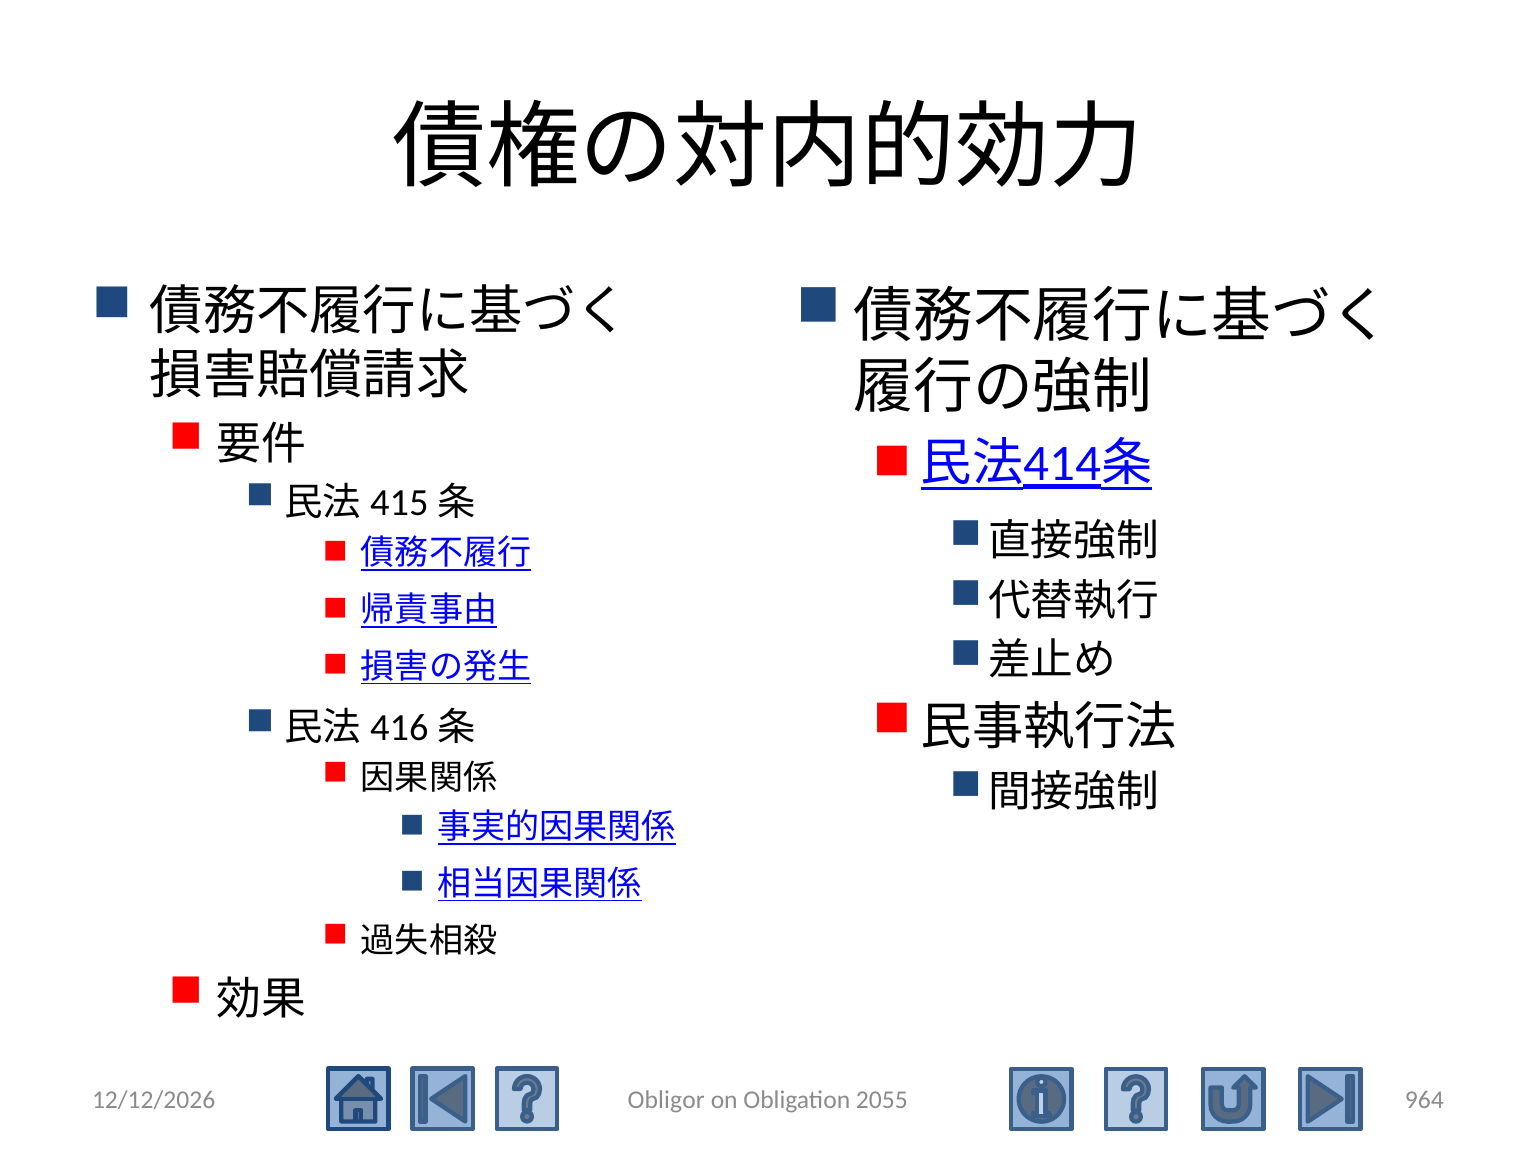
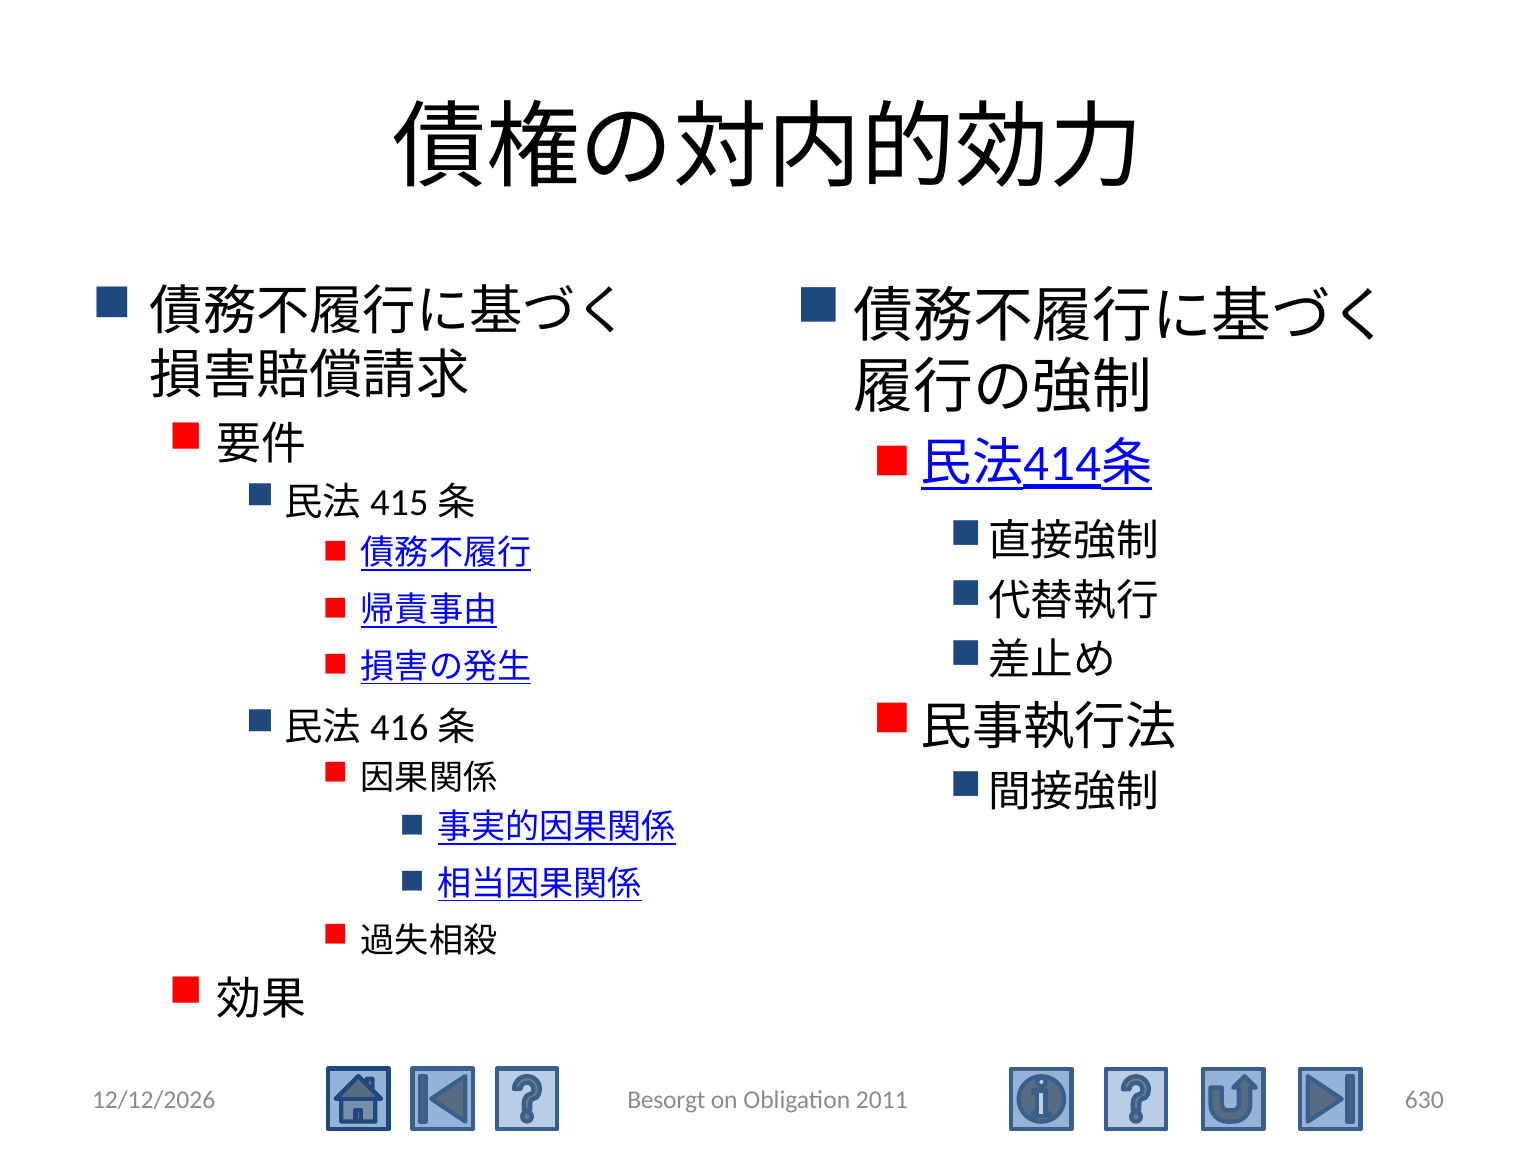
Obligor: Obligor -> Besorgt
2055: 2055 -> 2011
964: 964 -> 630
